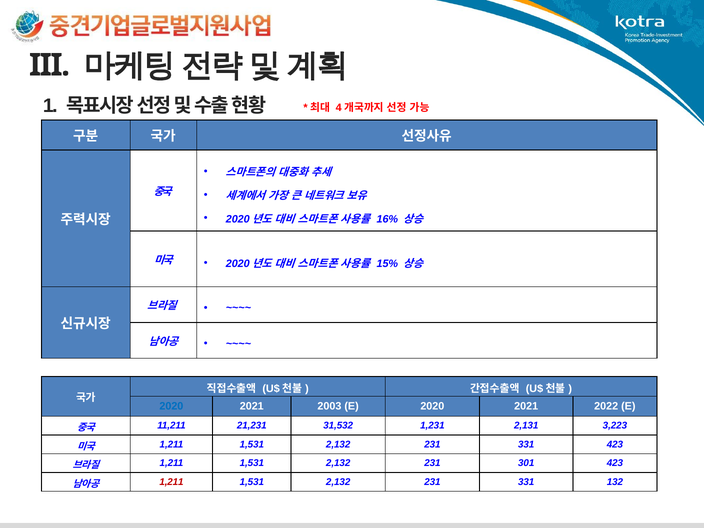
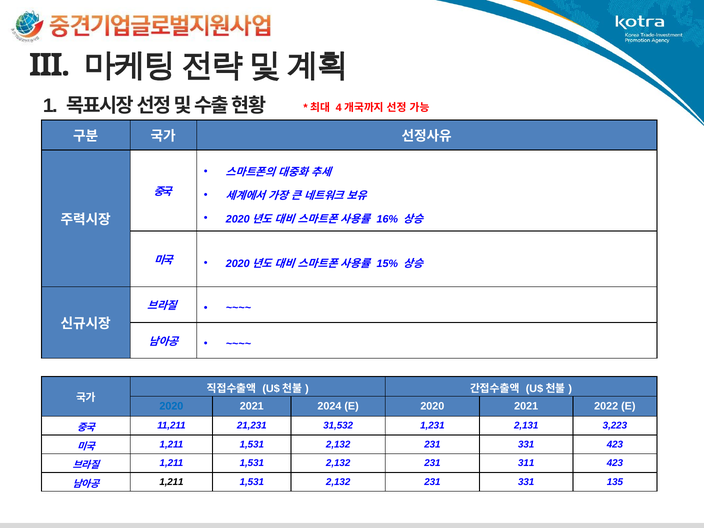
2003: 2003 -> 2024
301: 301 -> 311
1,211 at (171, 482) colour: red -> black
132: 132 -> 135
